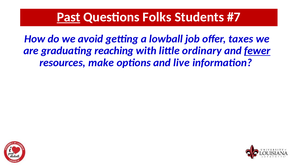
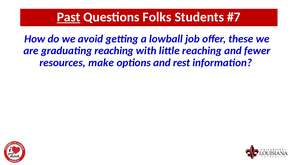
taxes: taxes -> these
little ordinary: ordinary -> reaching
fewer underline: present -> none
live: live -> rest
